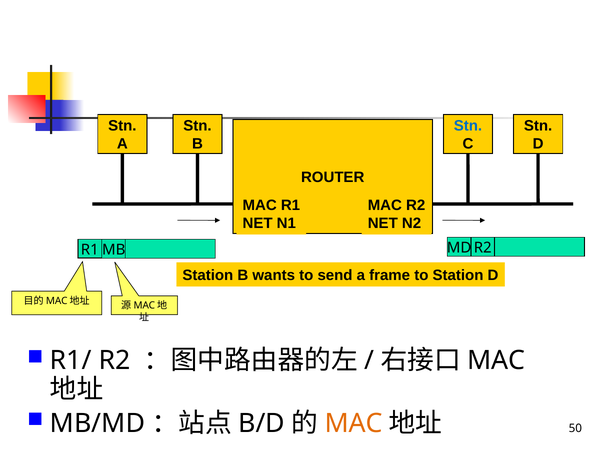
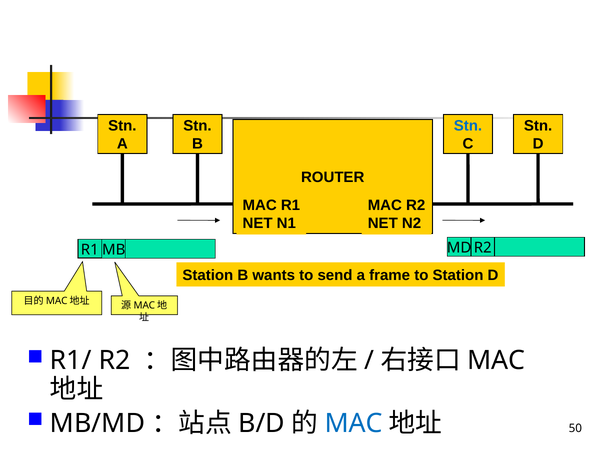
MAC at (354, 424) colour: orange -> blue
